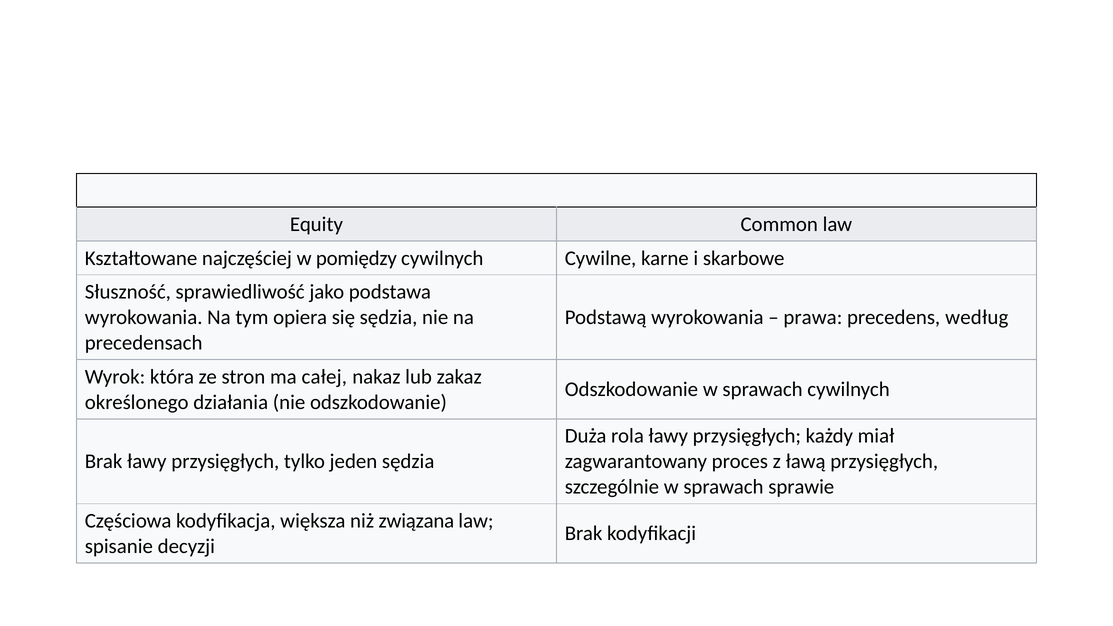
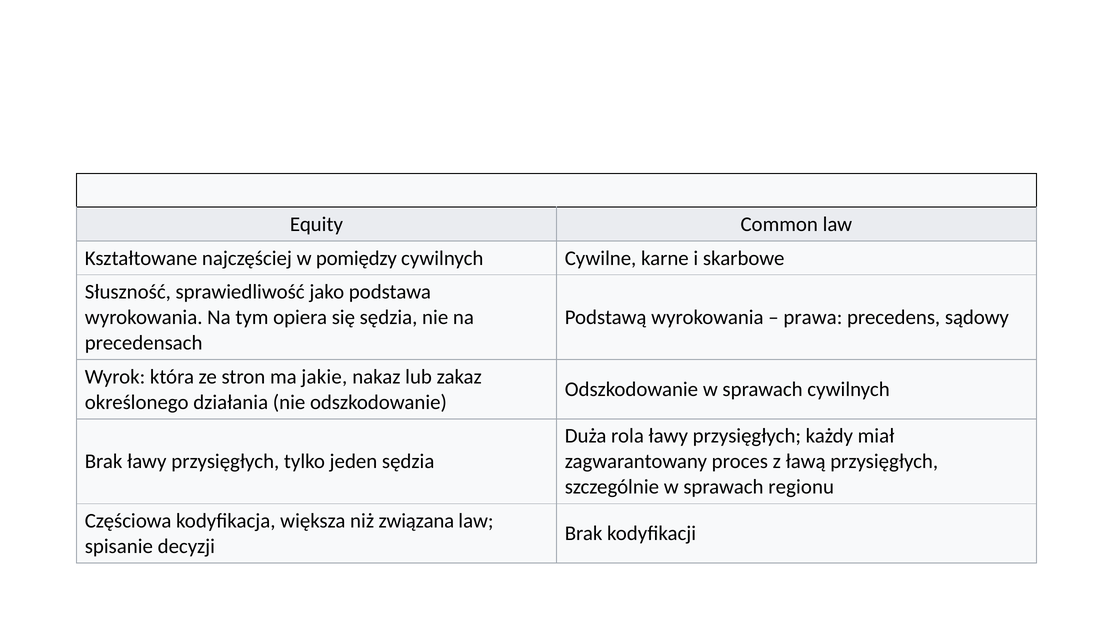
według: według -> sądowy
całej: całej -> jakie
sprawie: sprawie -> regionu
